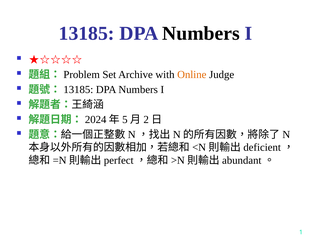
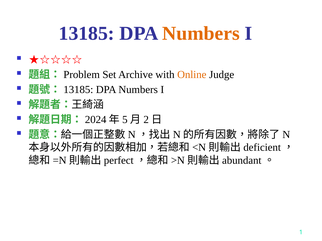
Numbers at (201, 34) colour: black -> orange
